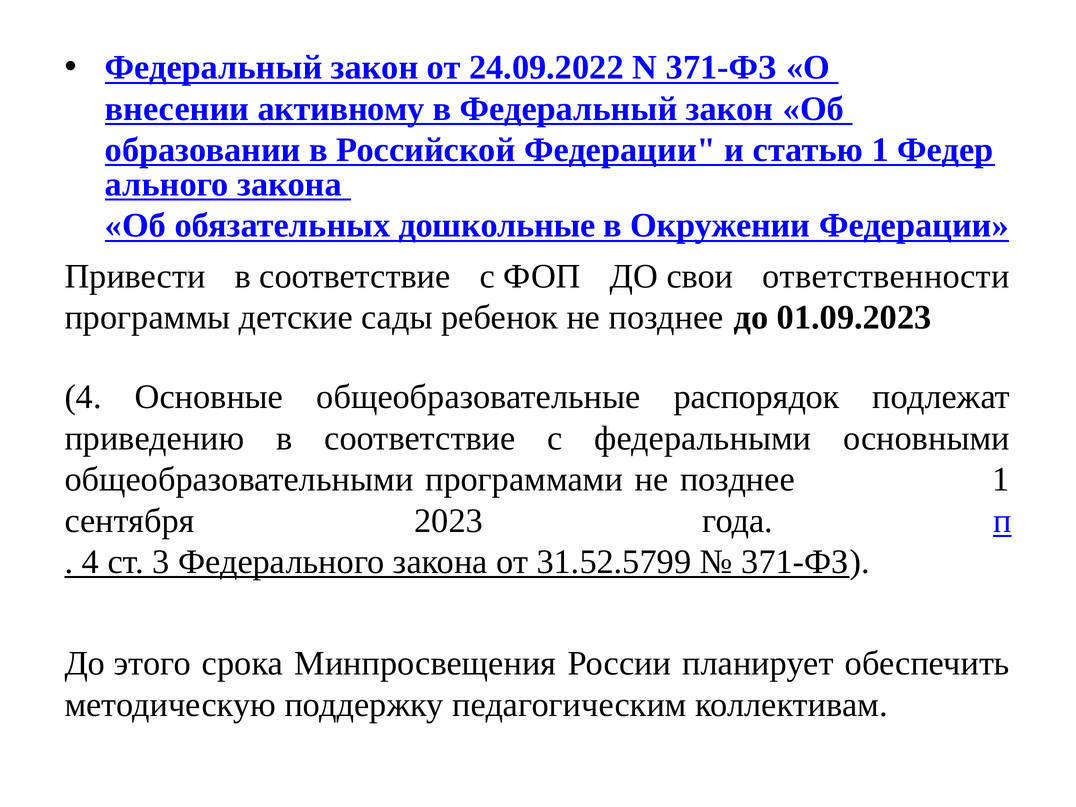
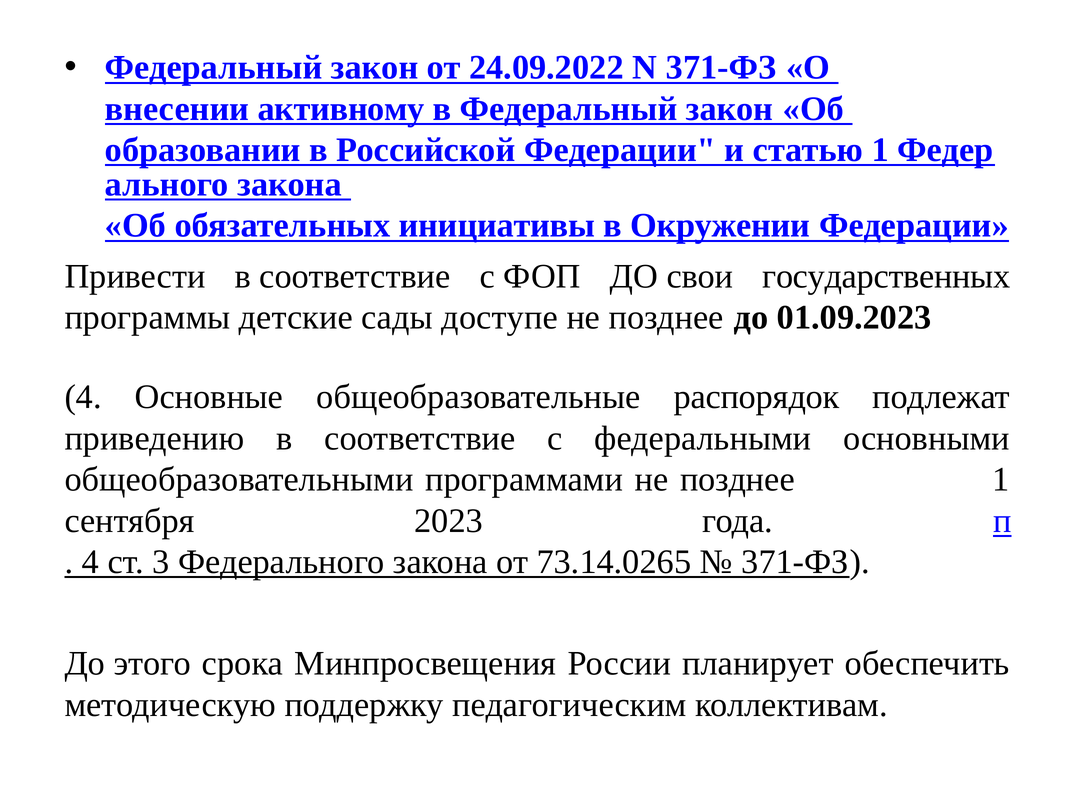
дошкольные: дошкольные -> инициативы
ответственности: ответственности -> государственных
ребенок: ребенок -> доступе
31.52.5799: 31.52.5799 -> 73.14.0265
